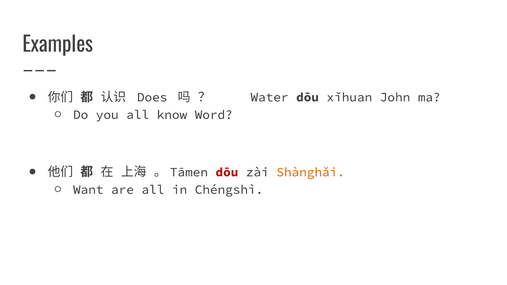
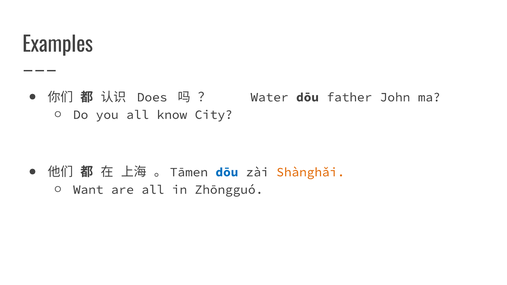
xǐhuan: xǐhuan -> father
Word: Word -> City
dōu at (227, 172) colour: red -> blue
Chéngshì: Chéngshì -> Zhōngguó
